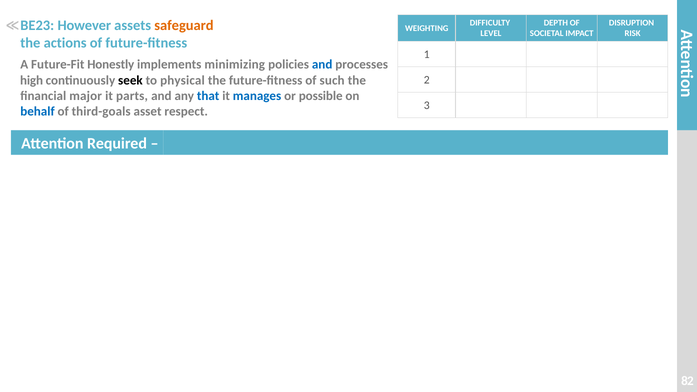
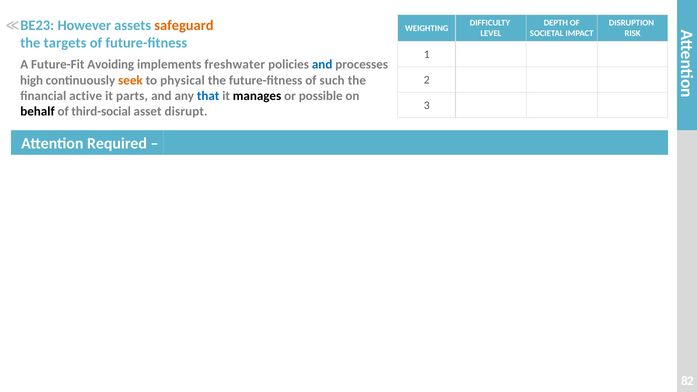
actions: actions -> targets
Honestly: Honestly -> Avoiding
minimizing: minimizing -> freshwater
seek colour: black -> orange
major: major -> active
manages colour: blue -> black
behalf colour: blue -> black
third-goals: third-goals -> third-social
respect: respect -> disrupt
